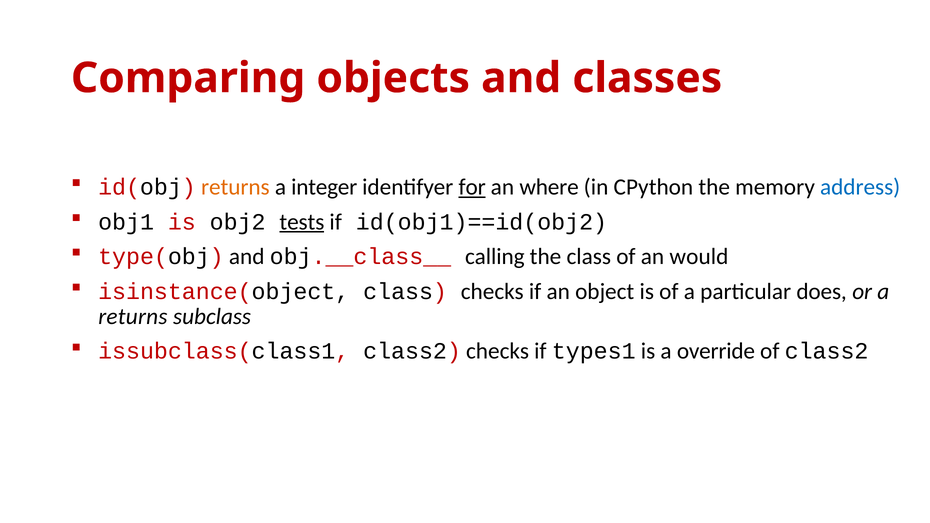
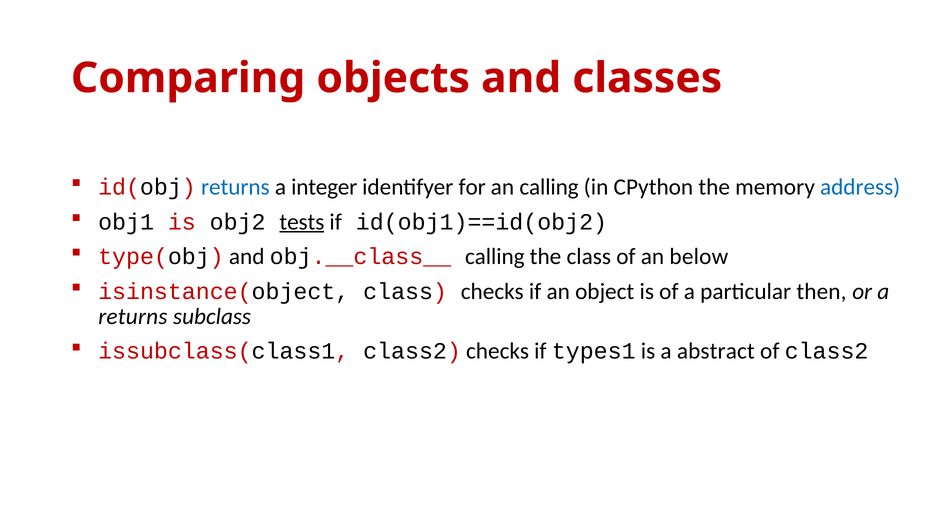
returns at (235, 187) colour: orange -> blue
for underline: present -> none
an where: where -> calling
would: would -> below
does: does -> then
override: override -> abstract
